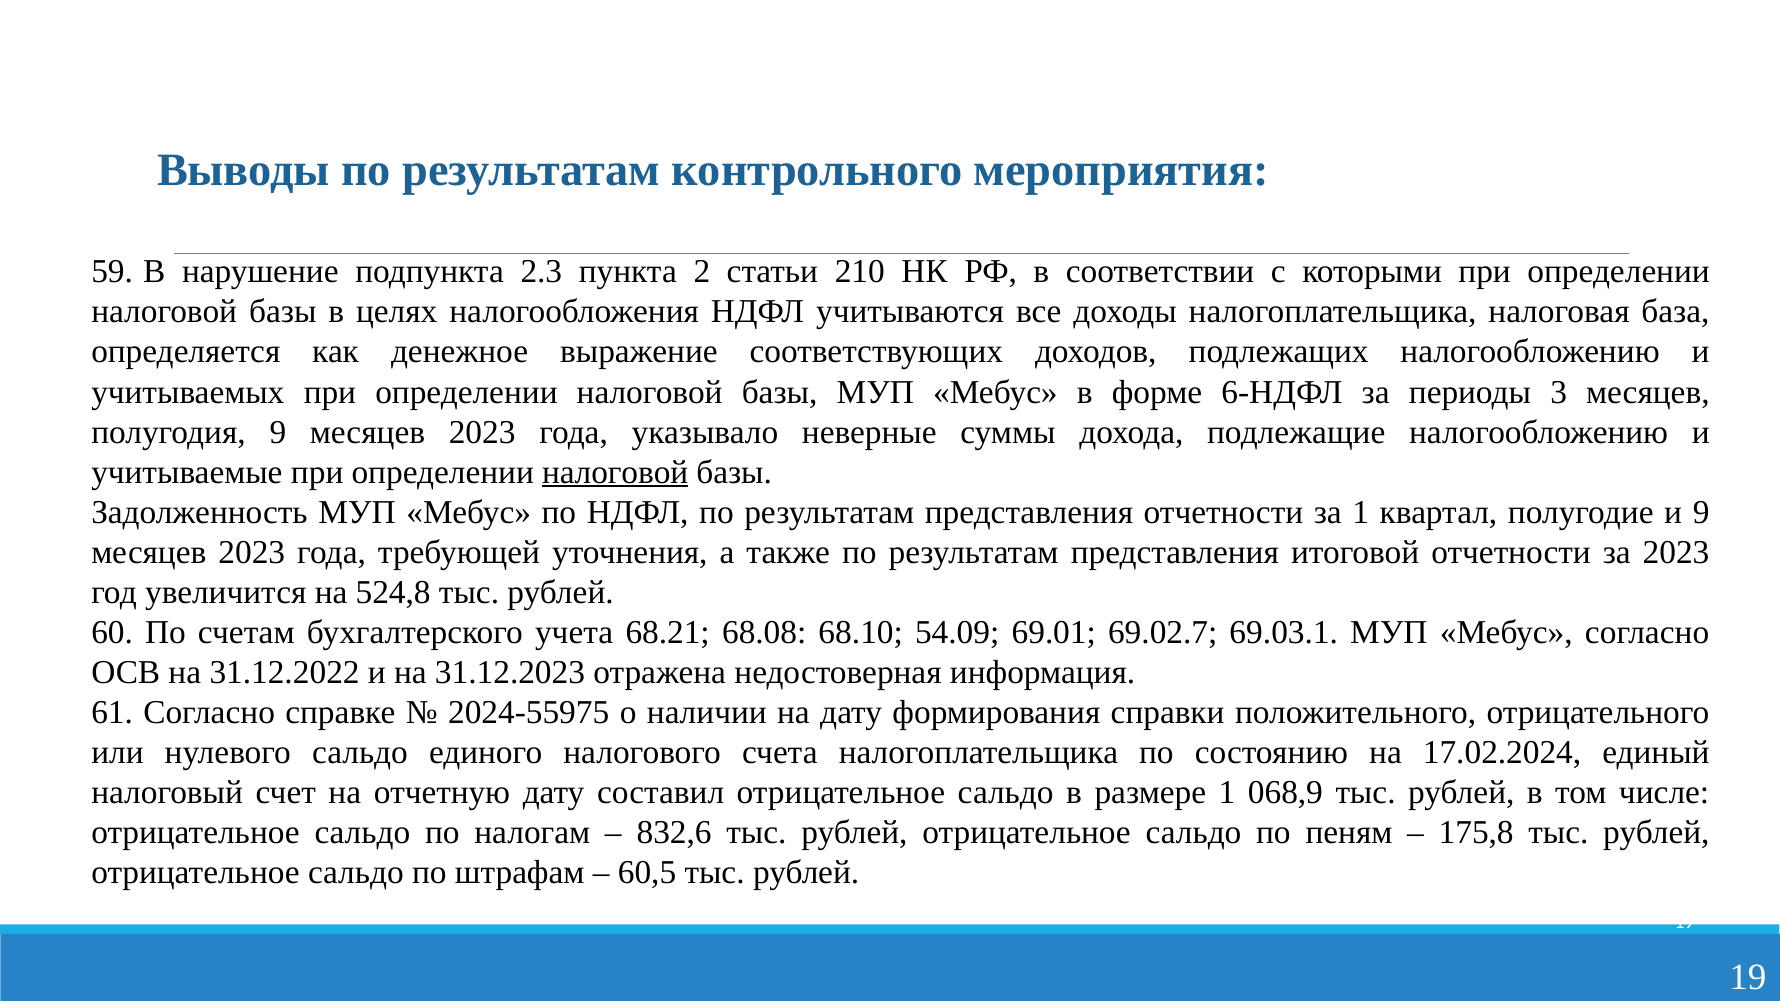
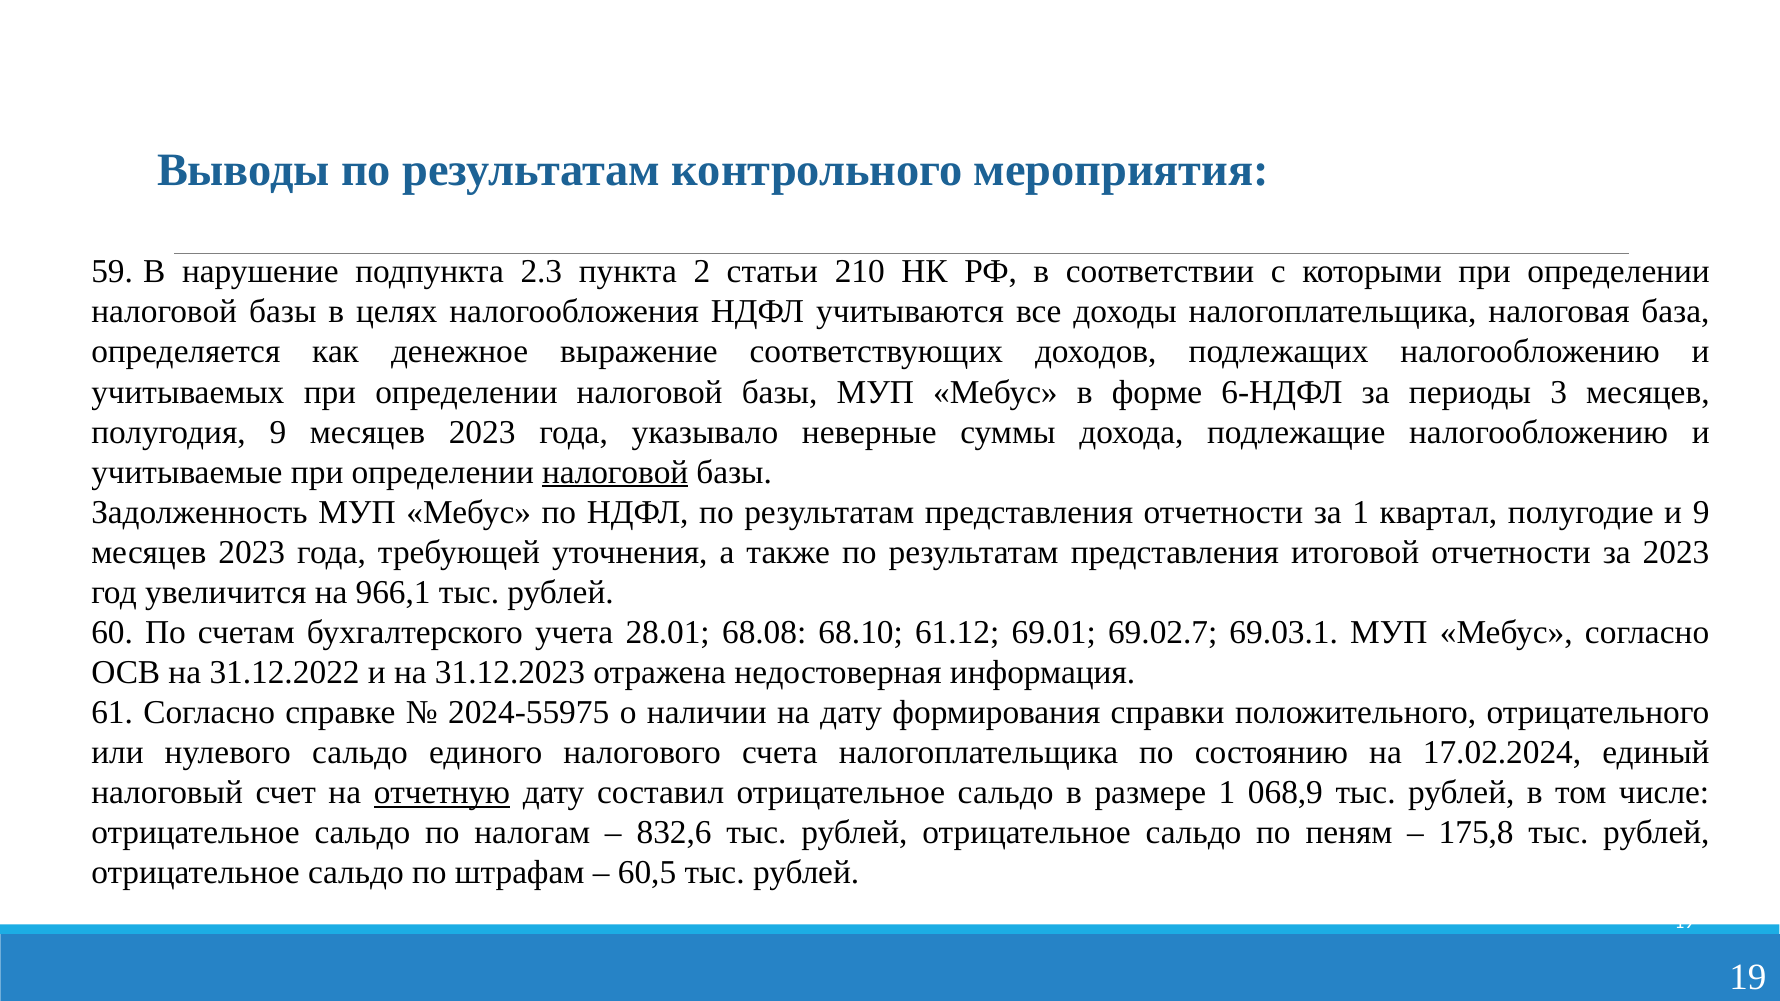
524,8: 524,8 -> 966,1
68.21: 68.21 -> 28.01
54.09: 54.09 -> 61.12
отчетную underline: none -> present
